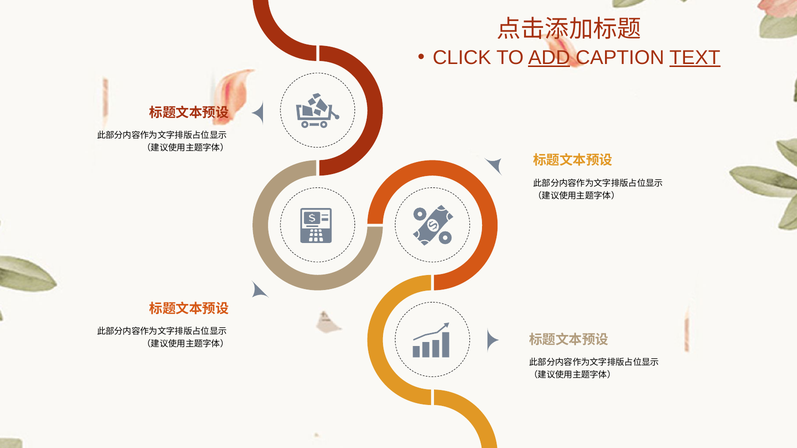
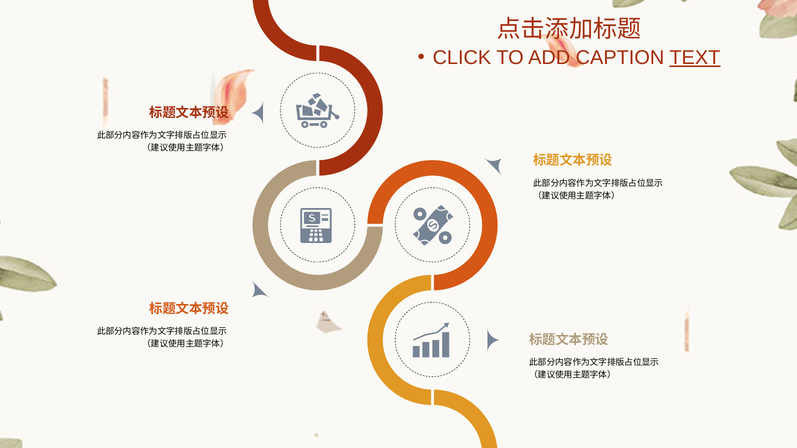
ADD underline: present -> none
